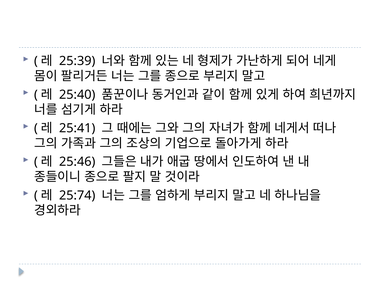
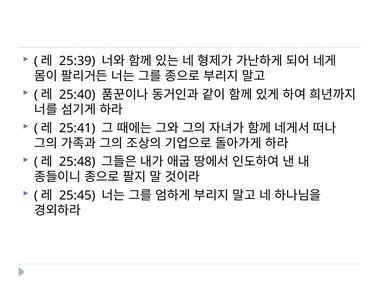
25:46: 25:46 -> 25:48
25:74: 25:74 -> 25:45
